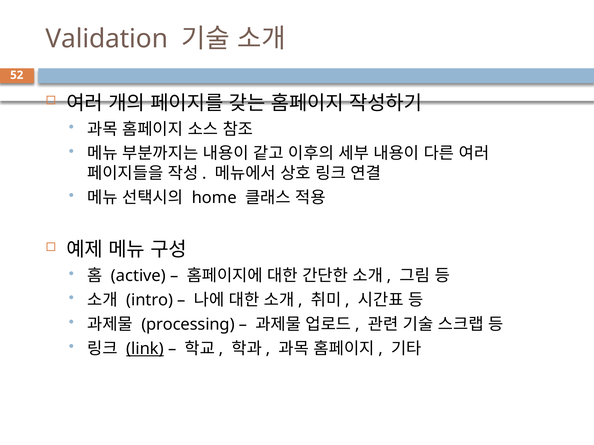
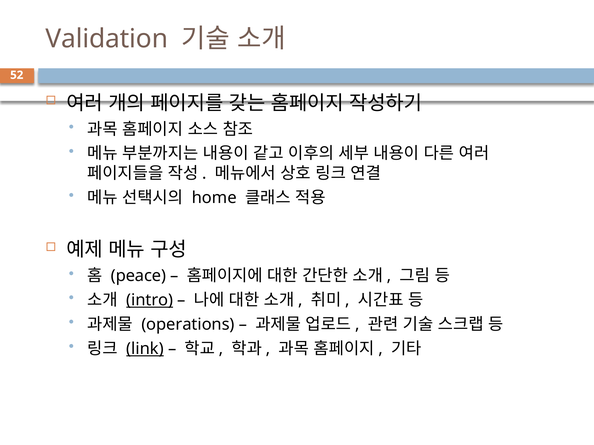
active: active -> peace
intro underline: none -> present
processing: processing -> operations
